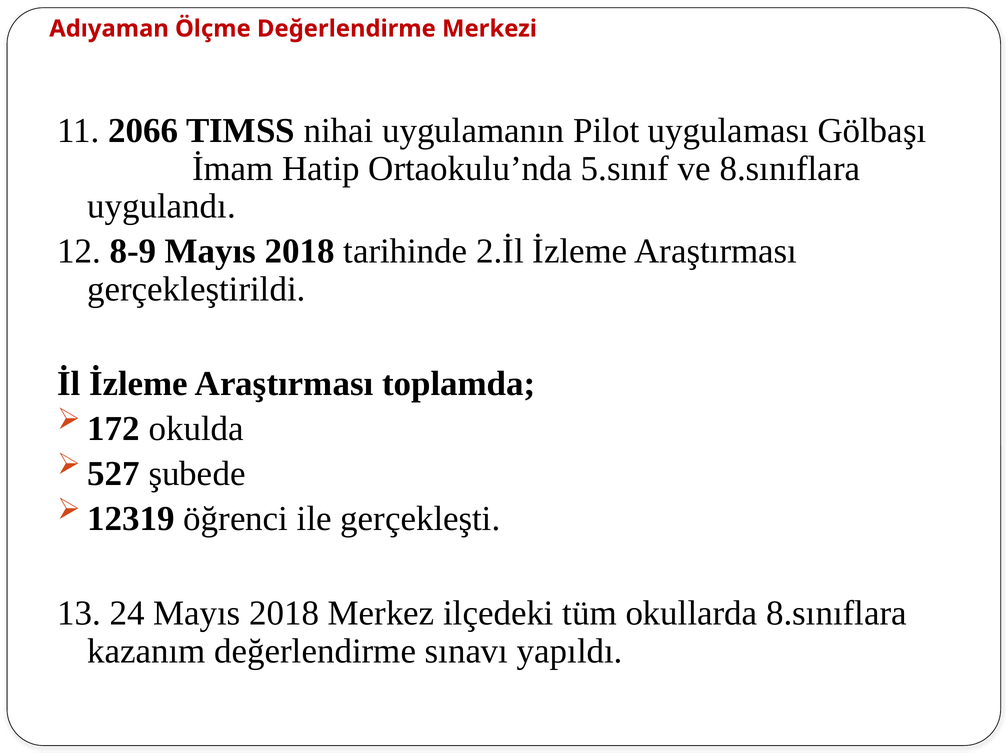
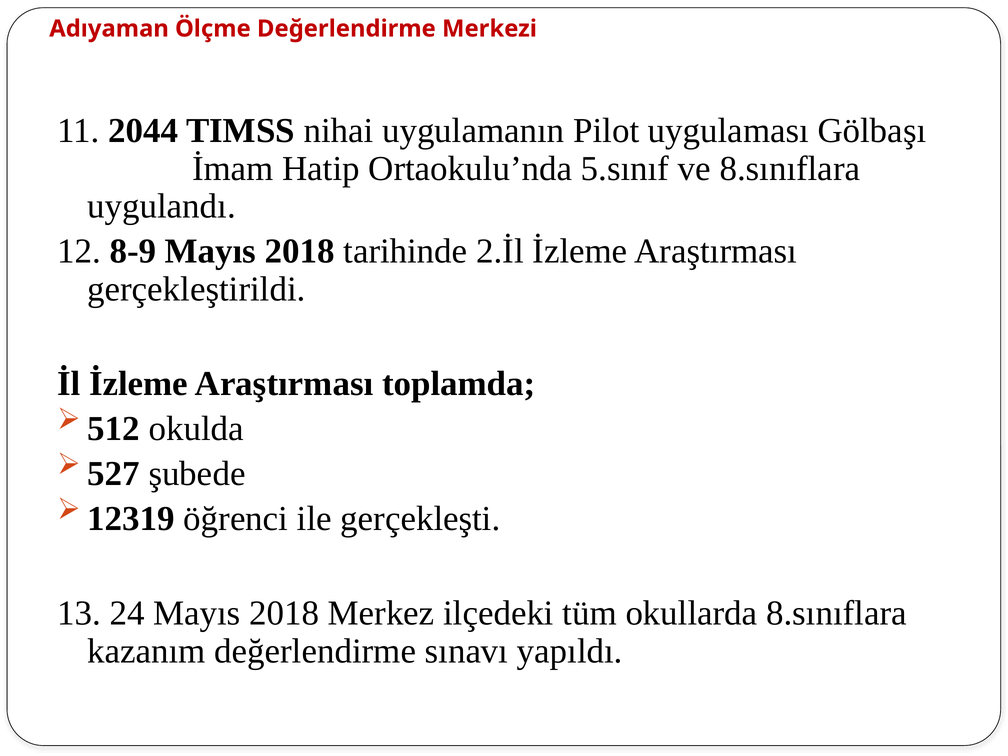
2066: 2066 -> 2044
172: 172 -> 512
